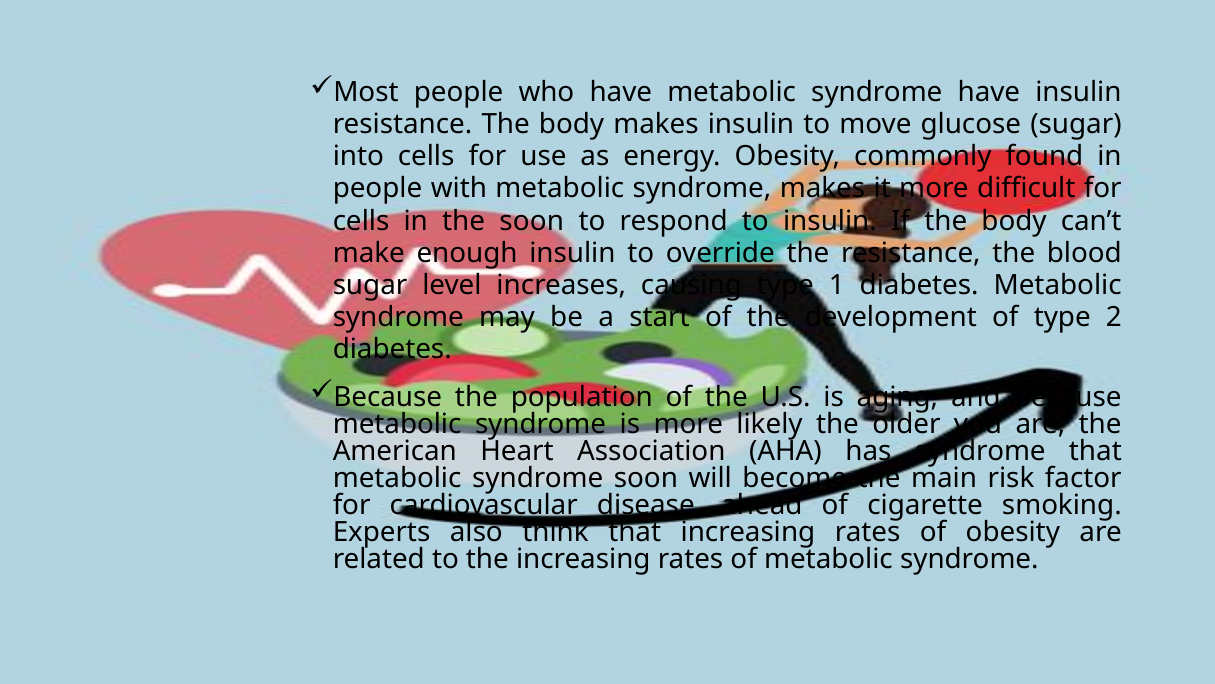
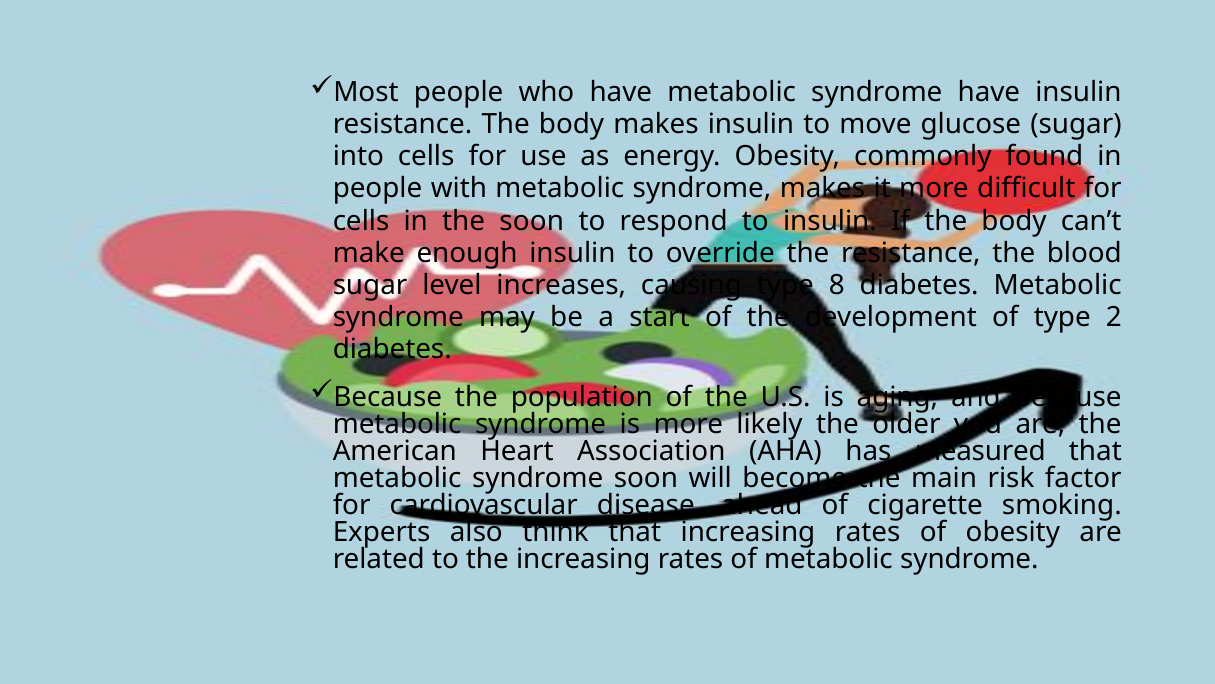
1: 1 -> 8
has syndrome: syndrome -> measured
